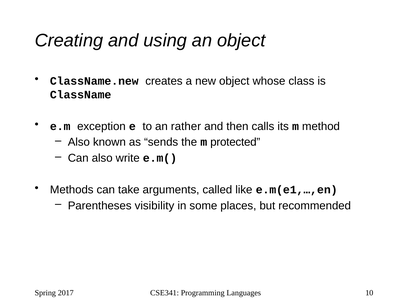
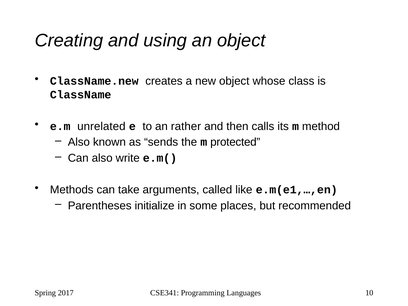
exception: exception -> unrelated
visibility: visibility -> initialize
